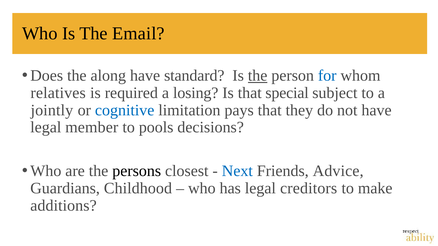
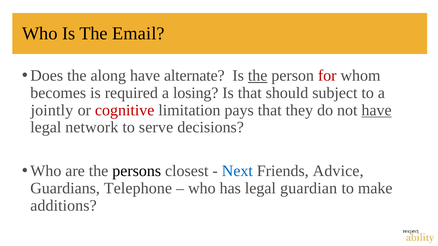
standard: standard -> alternate
for colour: blue -> red
relatives: relatives -> becomes
special: special -> should
cognitive colour: blue -> red
have at (377, 110) underline: none -> present
member: member -> network
pools: pools -> serve
Childhood: Childhood -> Telephone
creditors: creditors -> guardian
